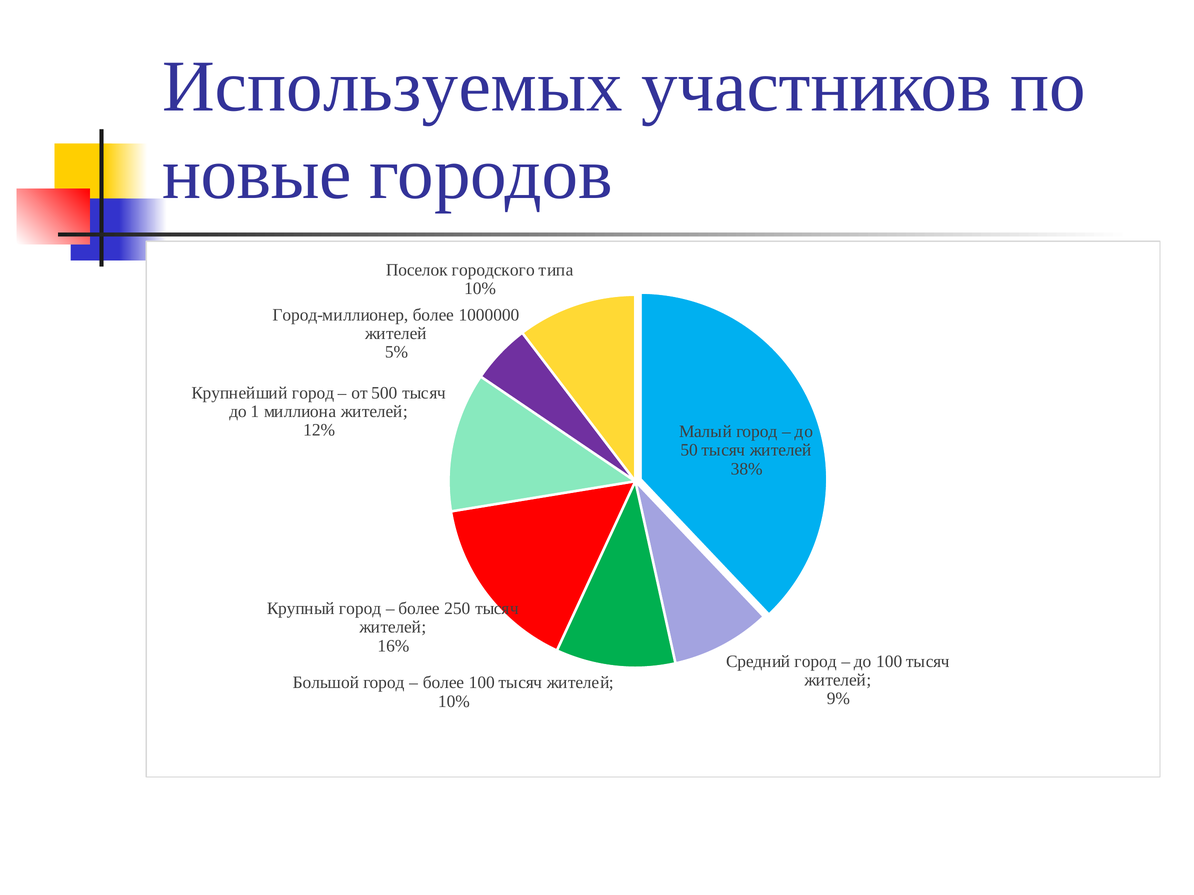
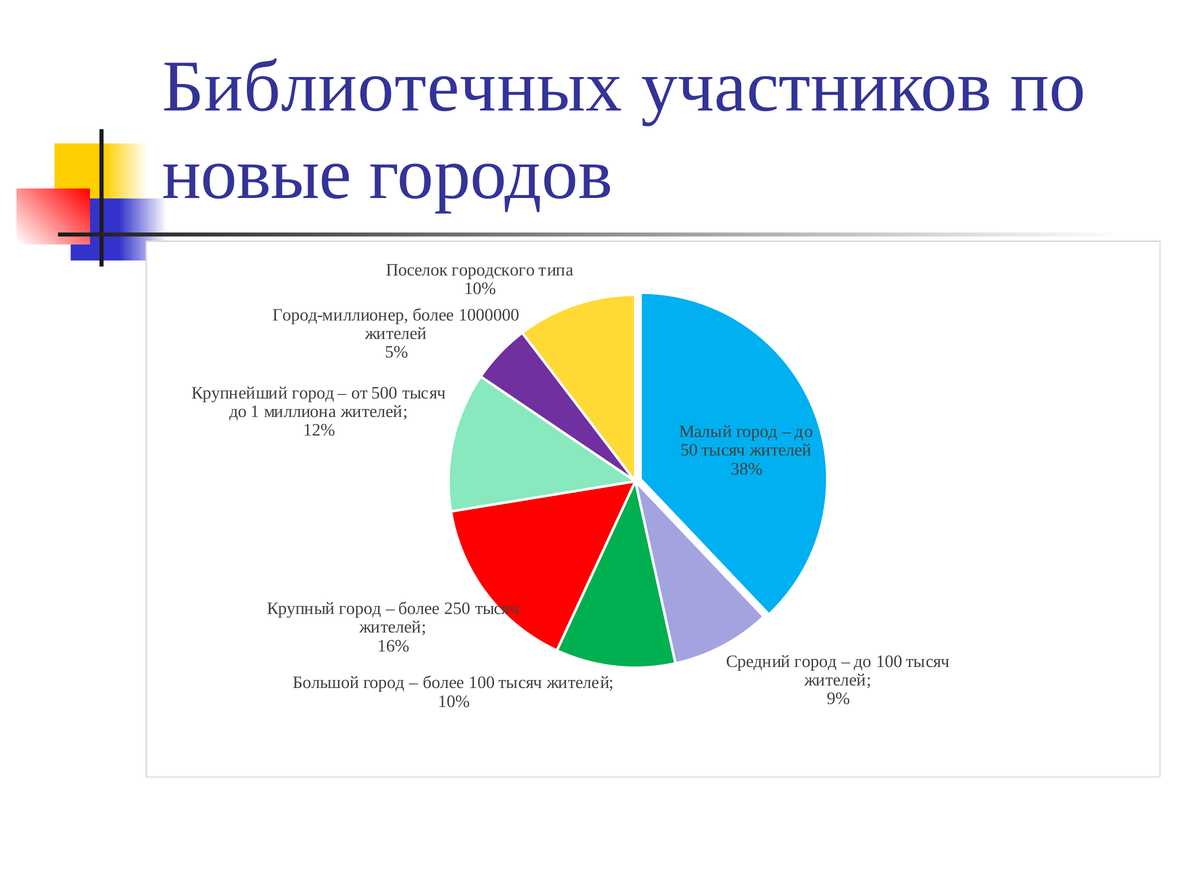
Используемых: Используемых -> Библиотечных
